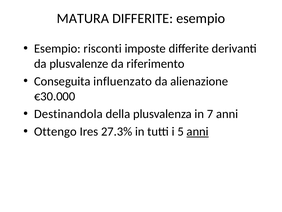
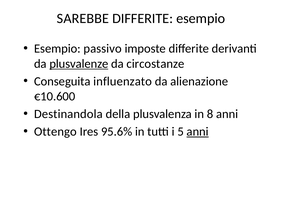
MATURA: MATURA -> SAREBBE
risconti: risconti -> passivo
plusvalenze underline: none -> present
riferimento: riferimento -> circostanze
€30.000: €30.000 -> €10.600
7: 7 -> 8
27.3%: 27.3% -> 95.6%
